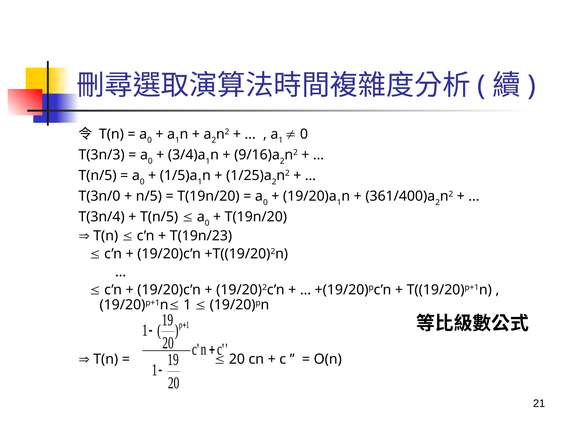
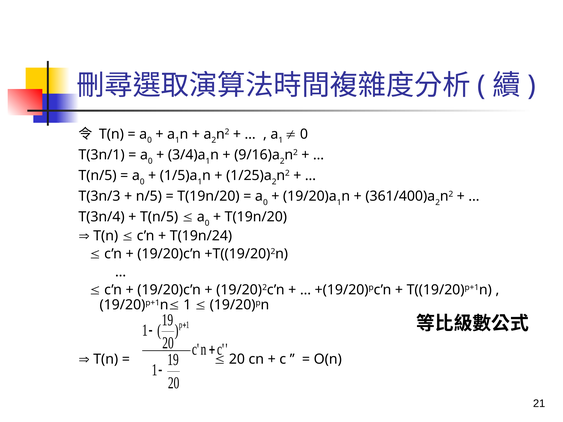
T(3n/3: T(3n/3 -> T(3n/1
T(3n/0: T(3n/0 -> T(3n/3
T(19n/23: T(19n/23 -> T(19n/24
